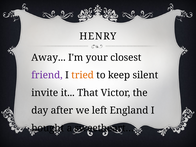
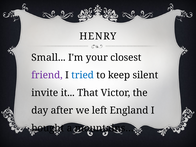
Away: Away -> Small
tried colour: orange -> blue
sweetheart…: sweetheart… -> mountains…
